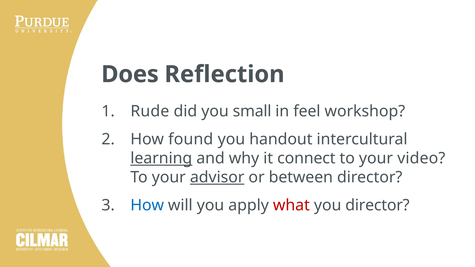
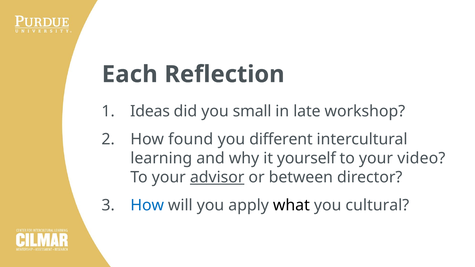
Does: Does -> Each
Rude: Rude -> Ideas
feel: feel -> late
handout: handout -> different
learning underline: present -> none
connect: connect -> yourself
what colour: red -> black
you director: director -> cultural
